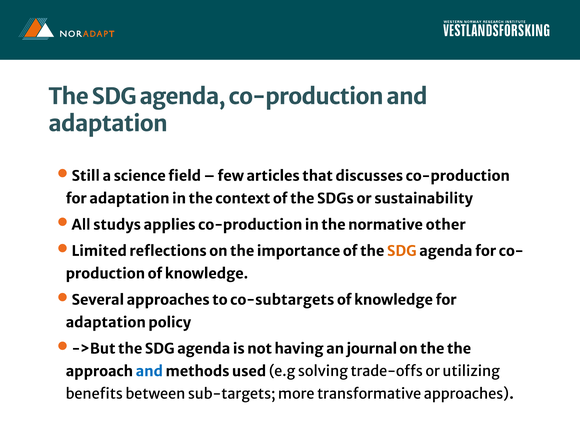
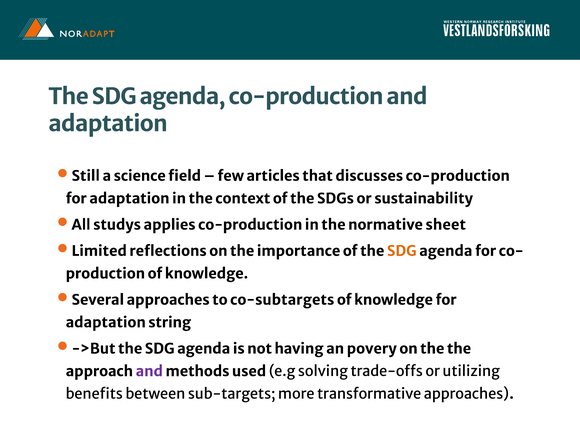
other: other -> sheet
policy: policy -> string
journal: journal -> povery
and at (149, 371) colour: blue -> purple
